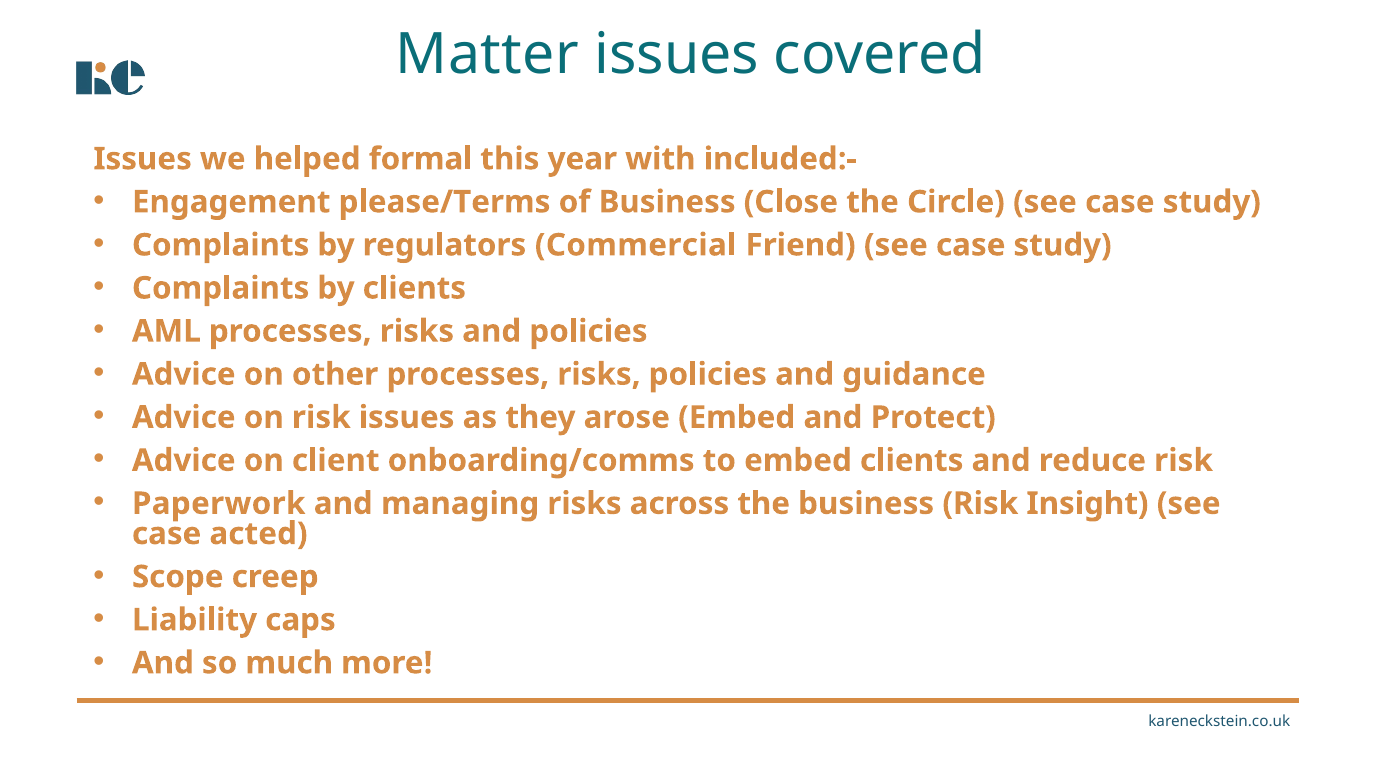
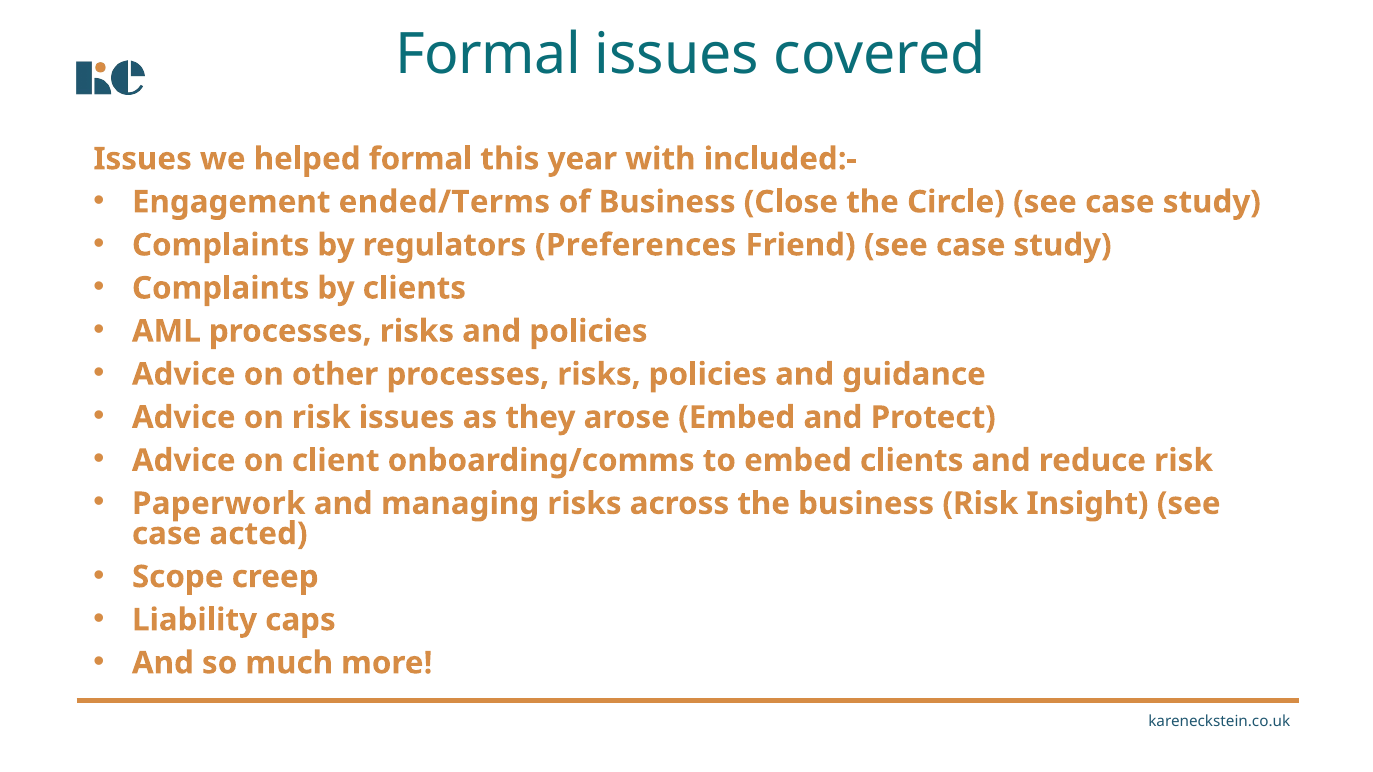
Matter at (488, 54): Matter -> Formal
please/Terms: please/Terms -> ended/Terms
Commercial: Commercial -> Preferences
